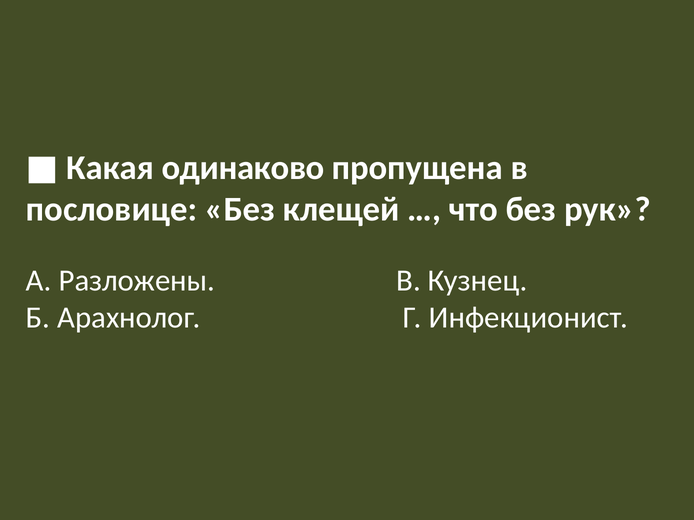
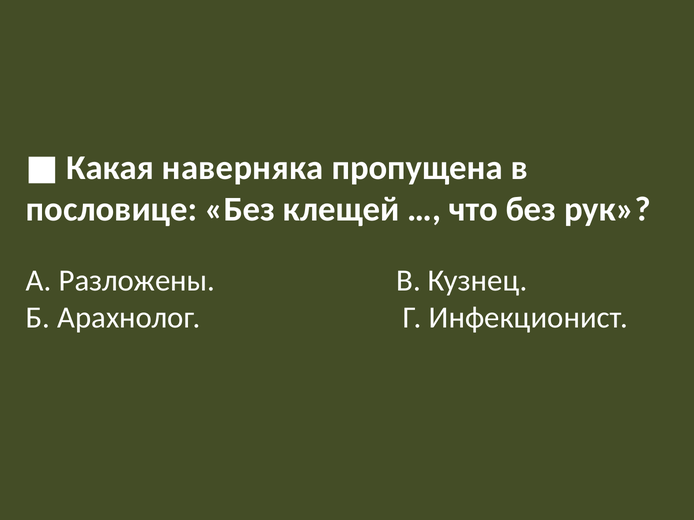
одинаково: одинаково -> наверняка
